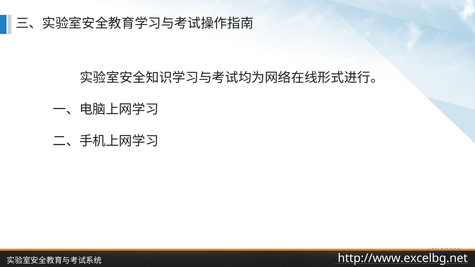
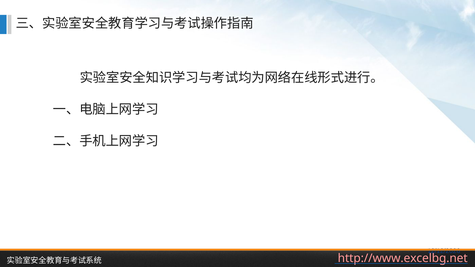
http://www.excelbg.net colour: white -> pink
